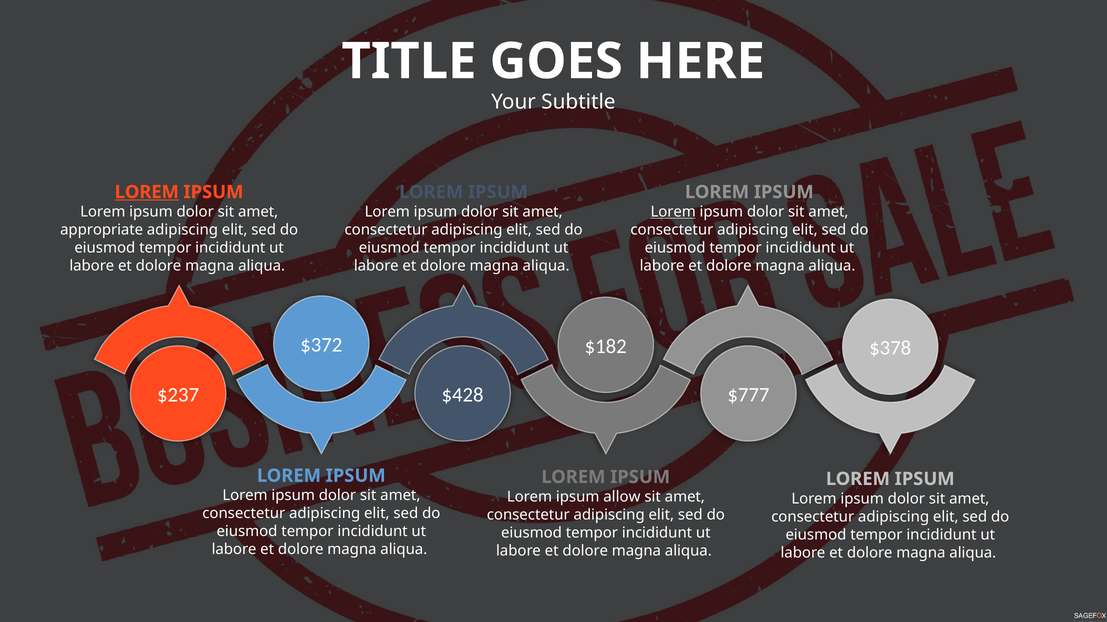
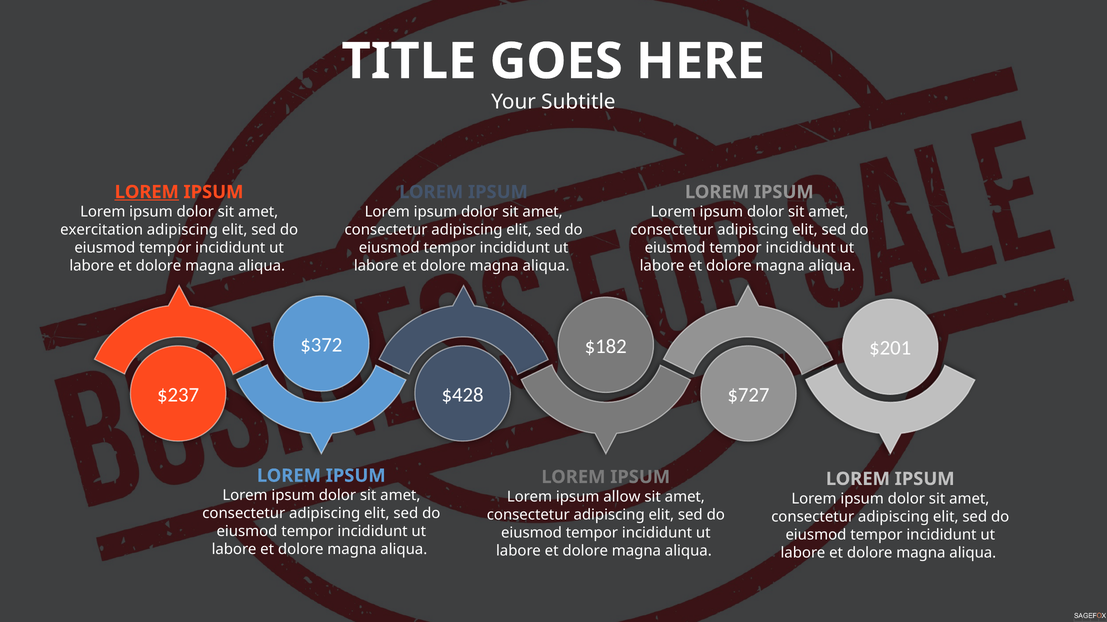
Lorem at (673, 212) underline: present -> none
appropriate: appropriate -> exercitation
$378: $378 -> $201
$777: $777 -> $727
